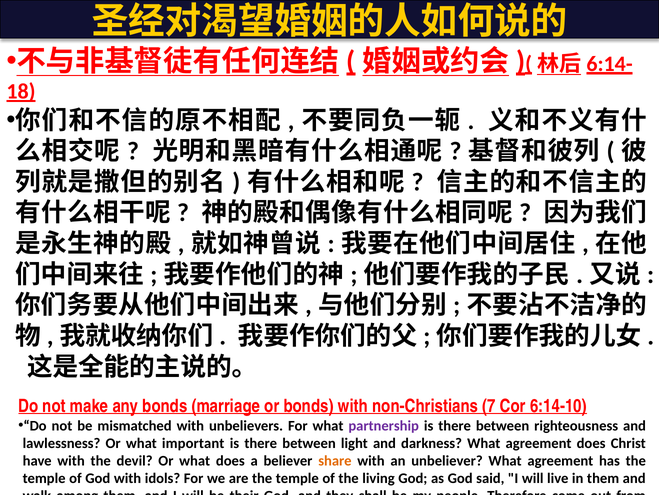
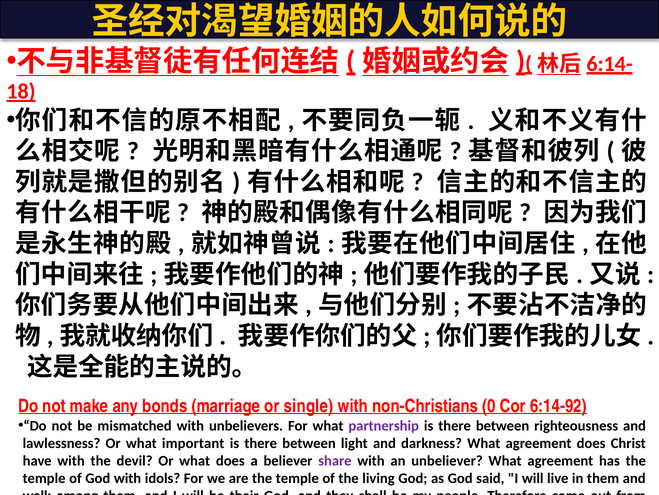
or bonds: bonds -> single
7: 7 -> 0
6:14-10: 6:14-10 -> 6:14-92
share colour: orange -> purple
